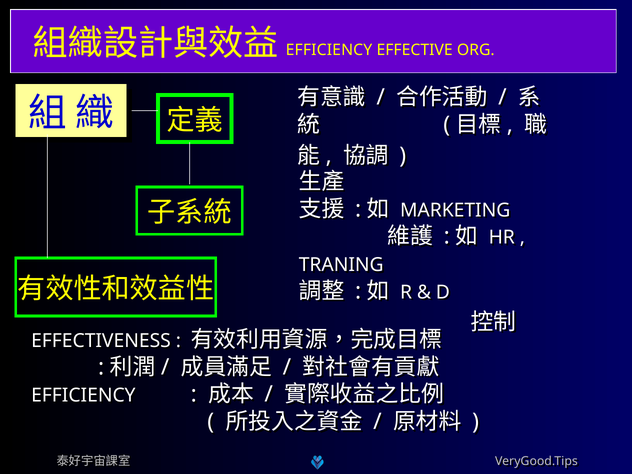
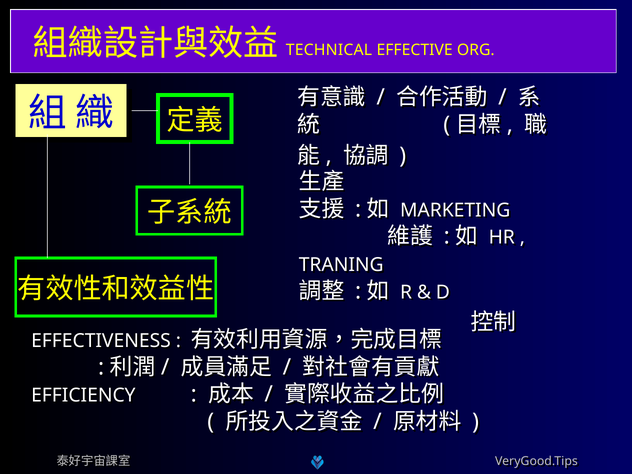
EFFICIENCY at (329, 50): EFFICIENCY -> TECHNICAL
